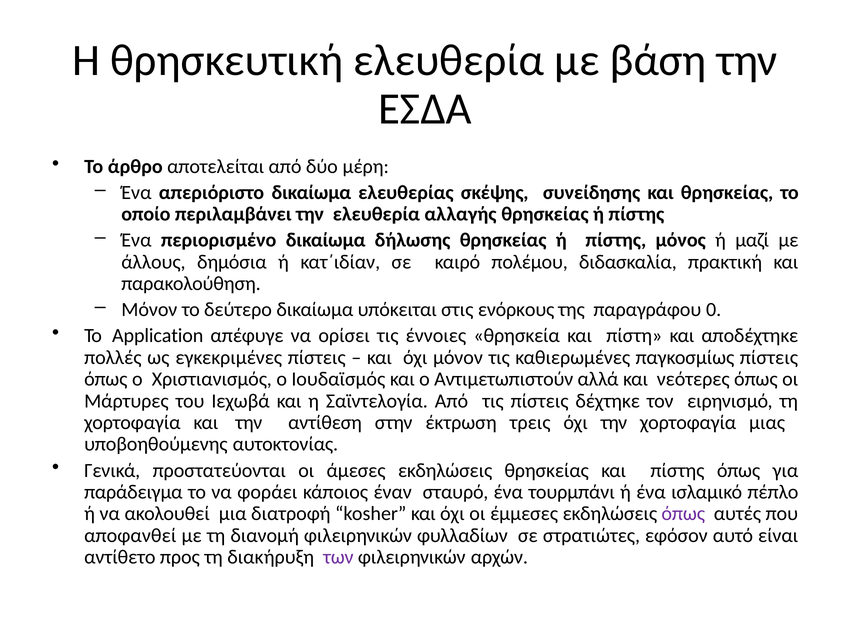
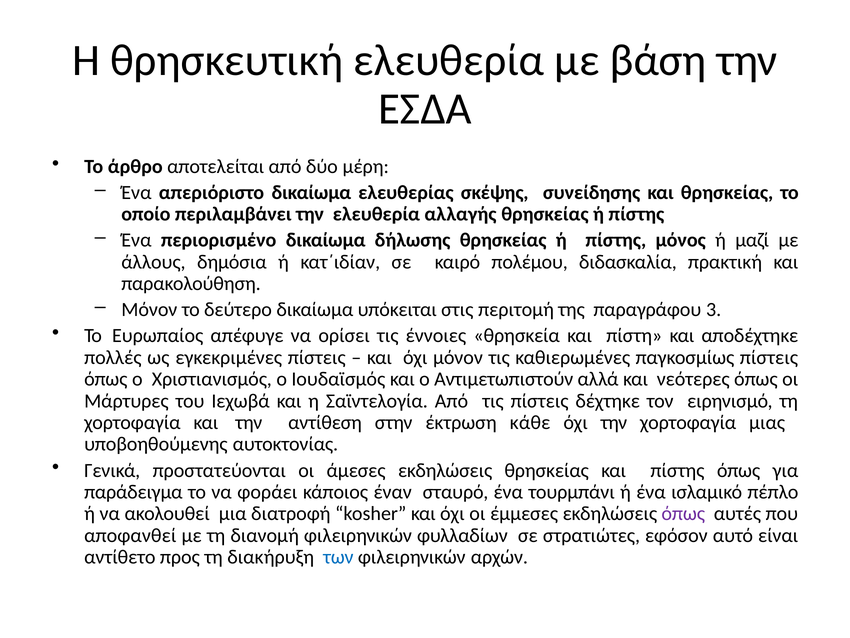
ενόρκους: ενόρκους -> περιτομή
0: 0 -> 3
Application: Application -> Ευρωπαίος
τρεις: τρεις -> κάθε
των colour: purple -> blue
